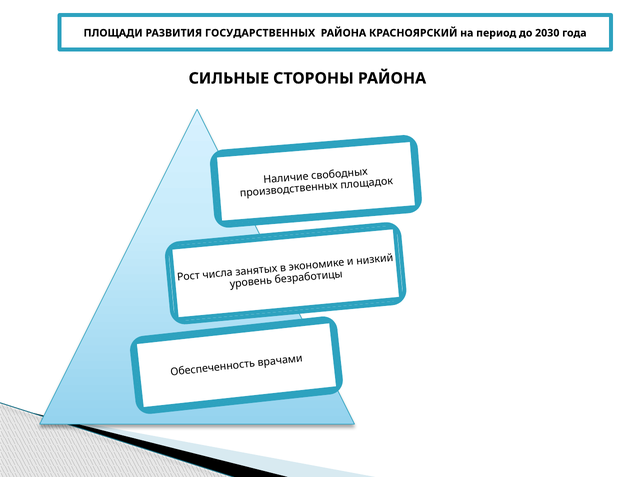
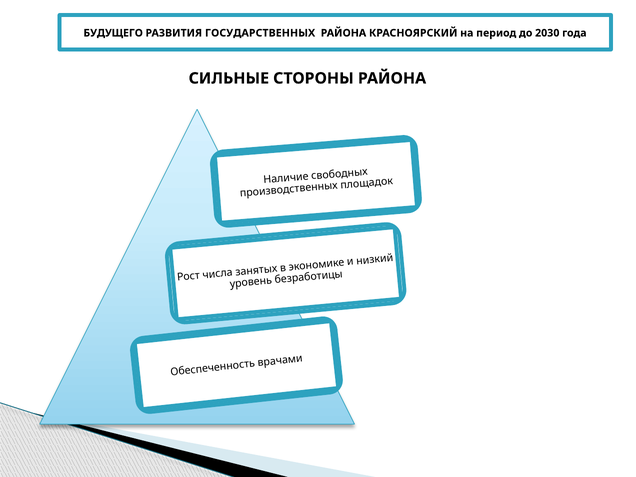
ПЛОЩАДИ: ПЛОЩАДИ -> БУДУЩЕГО
